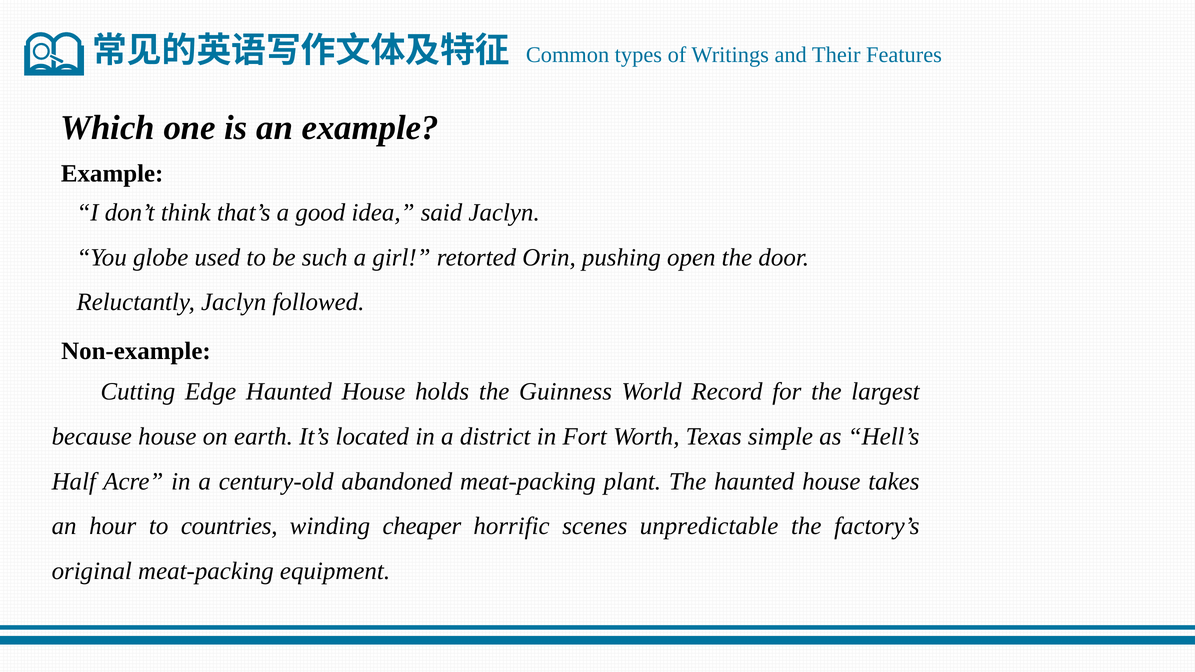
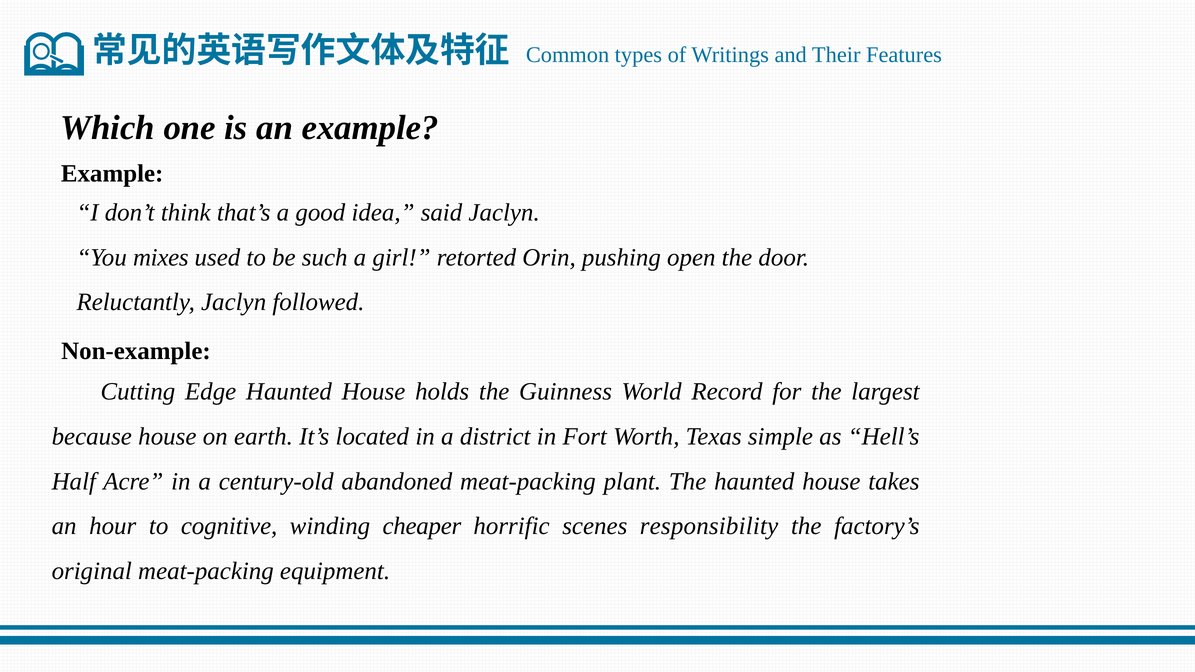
globe: globe -> mixes
countries: countries -> cognitive
unpredictable: unpredictable -> responsibility
